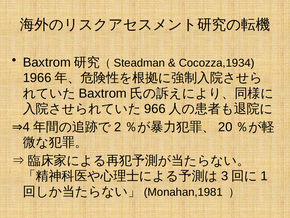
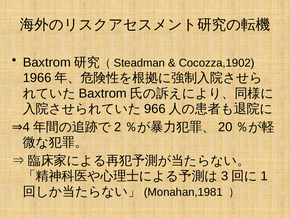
Cocozza,1934: Cocozza,1934 -> Cocozza,1902
